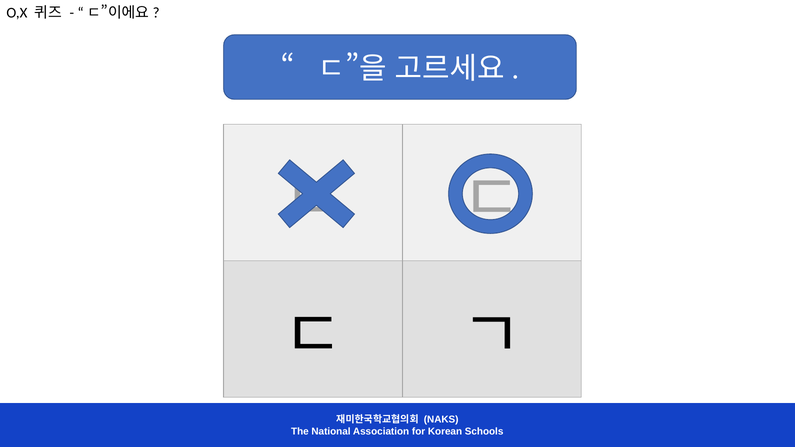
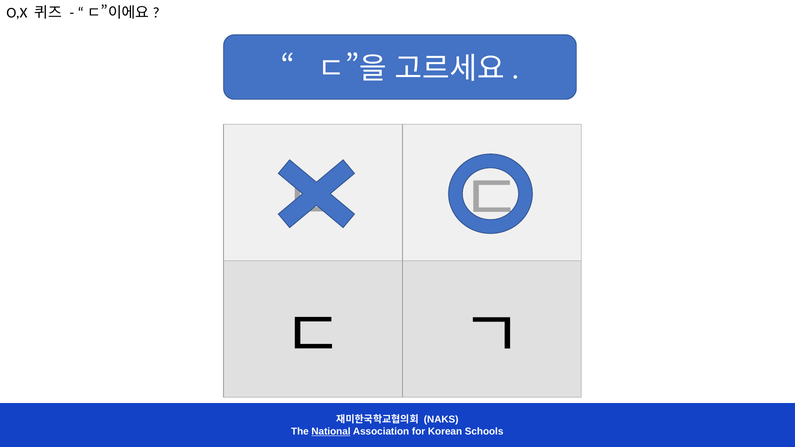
National underline: none -> present
